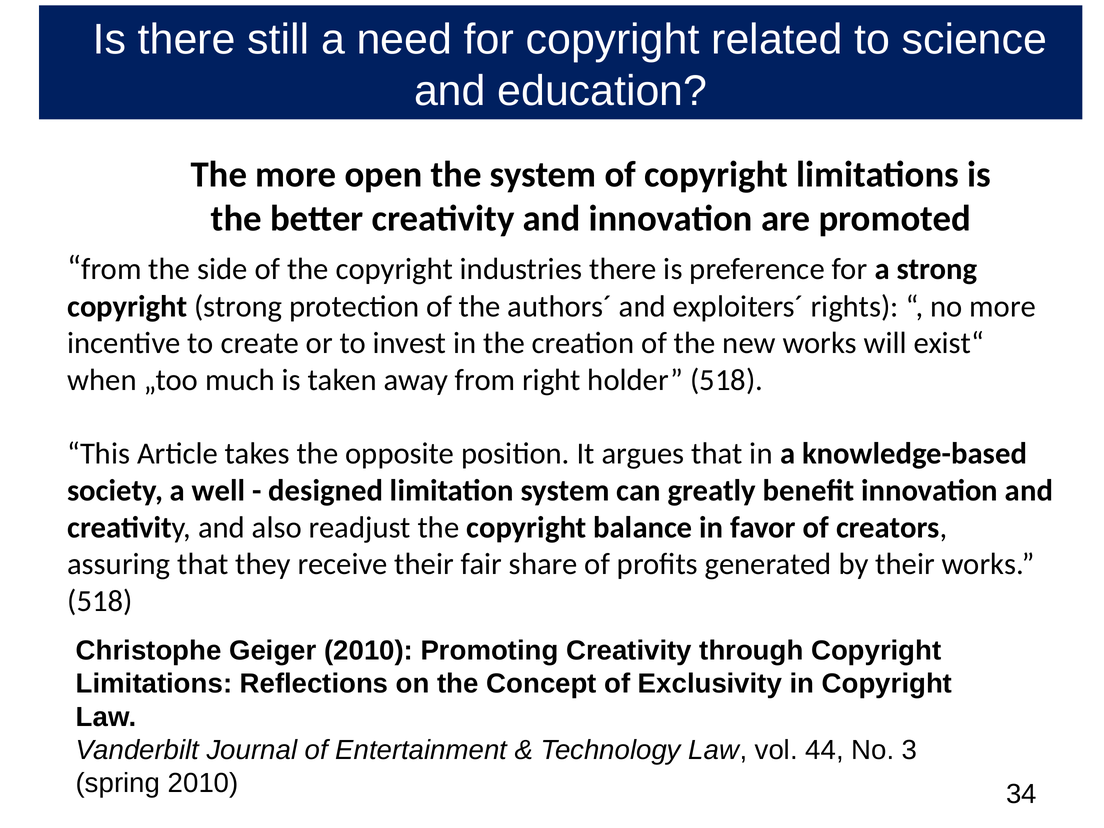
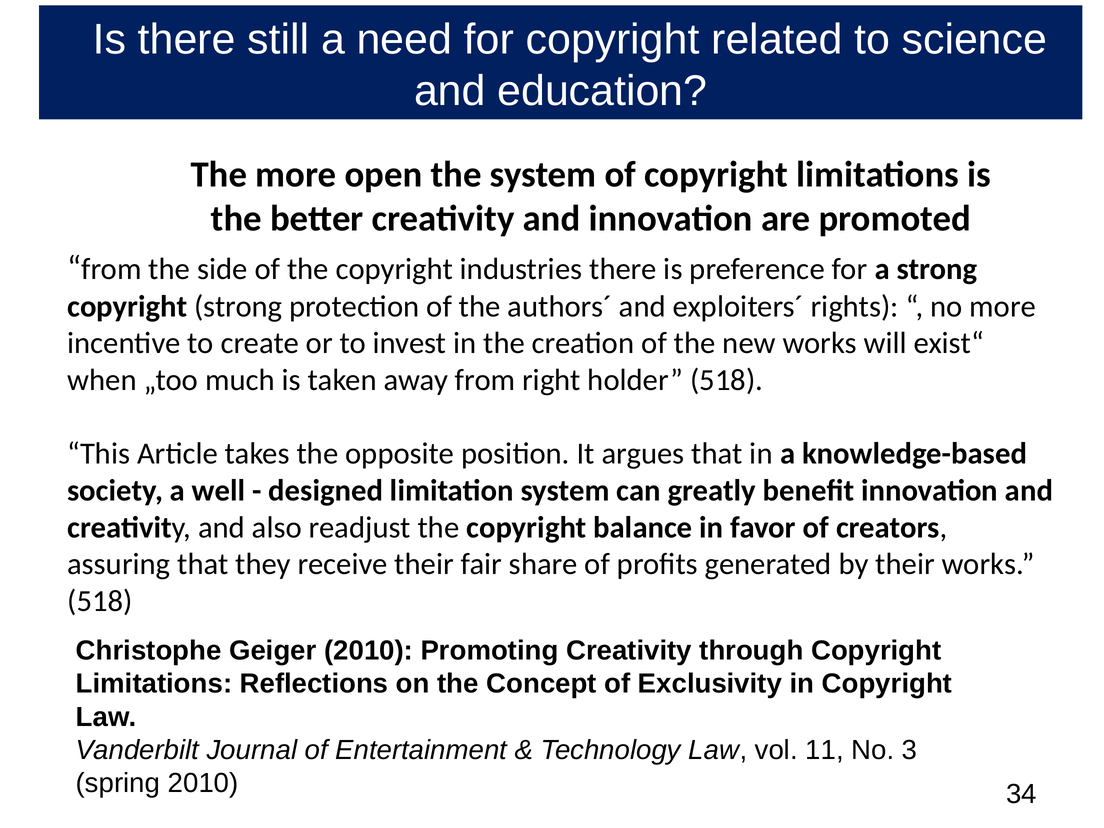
44: 44 -> 11
